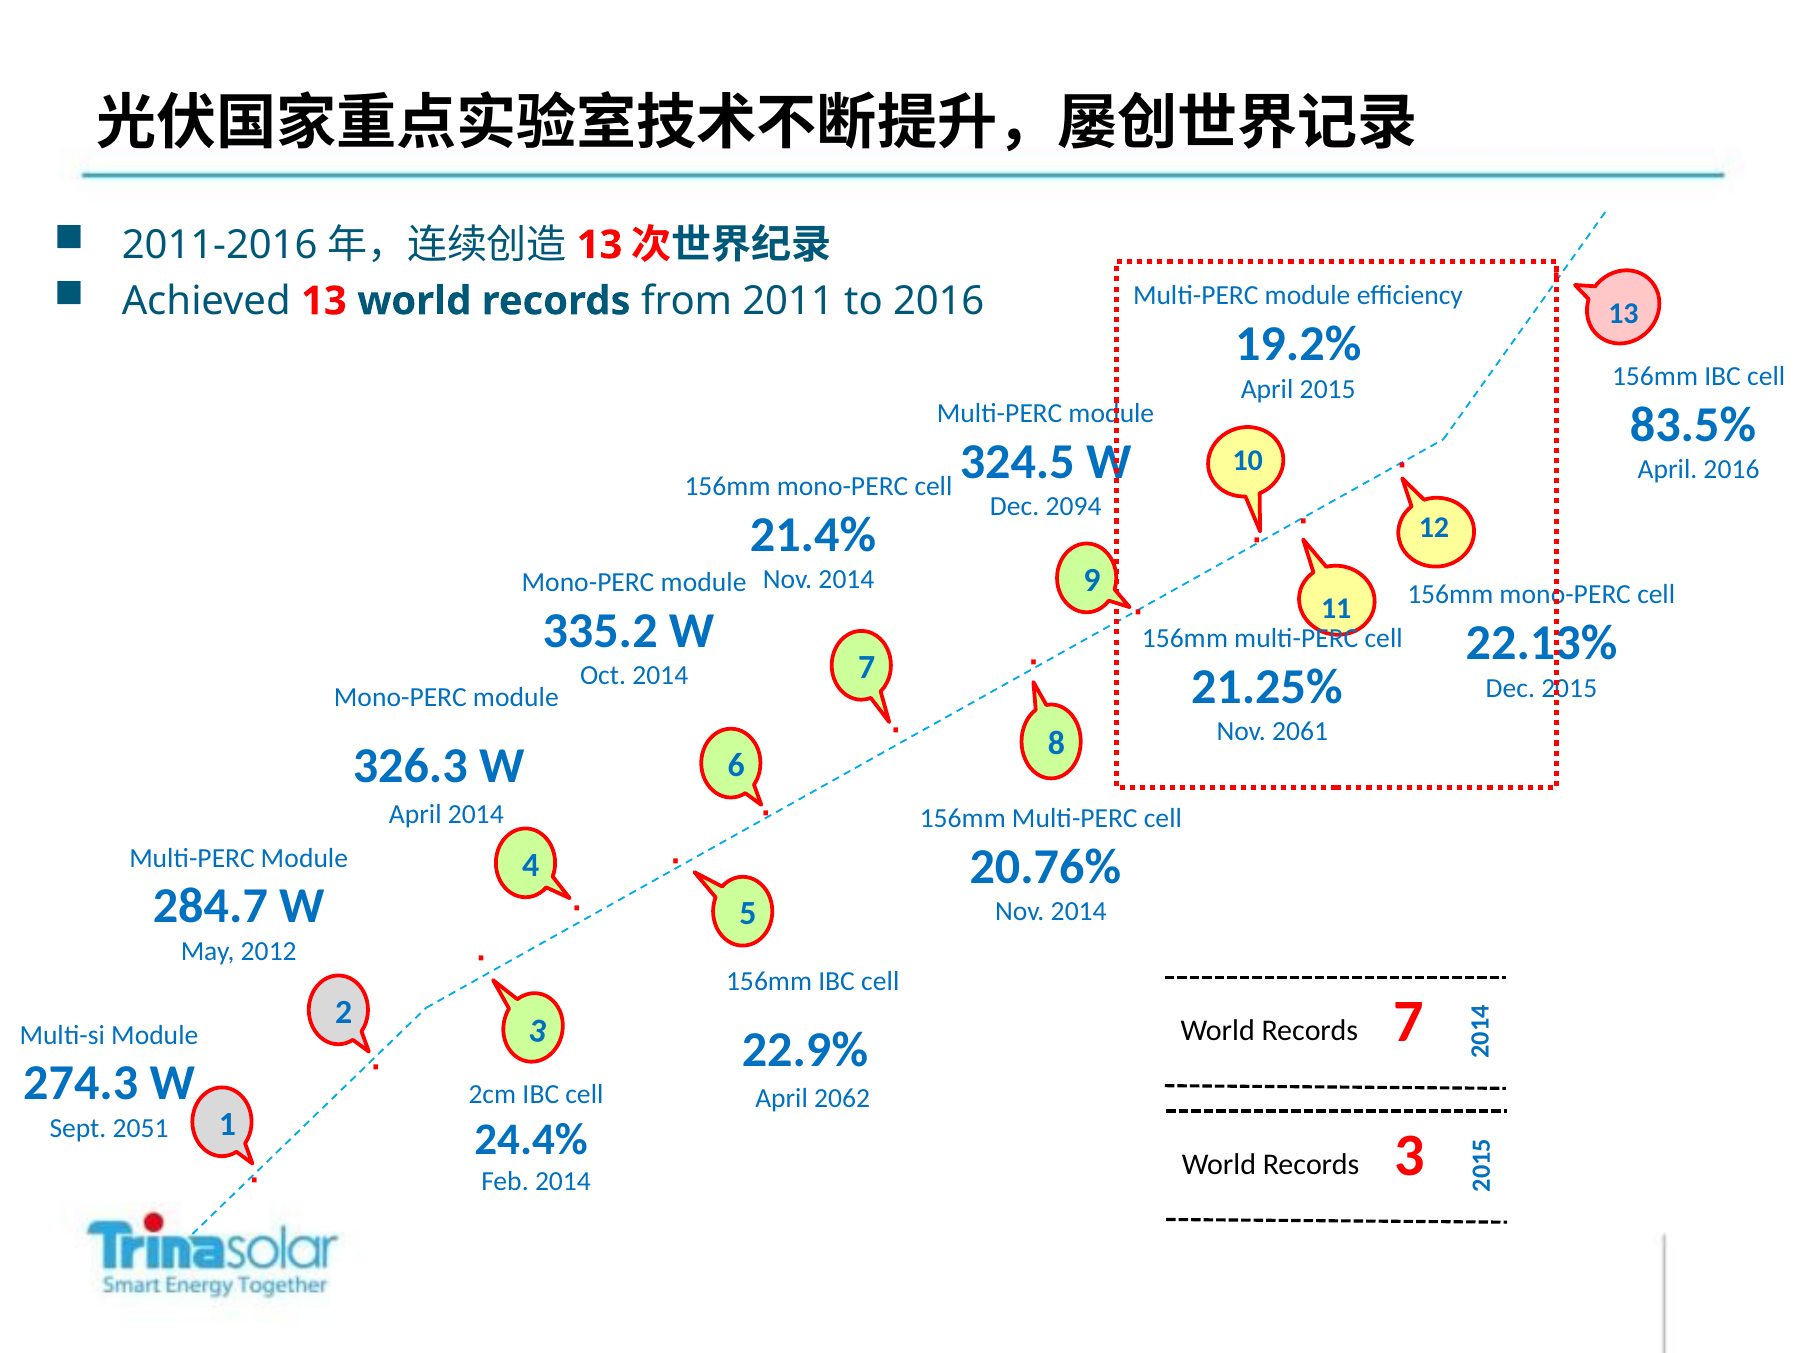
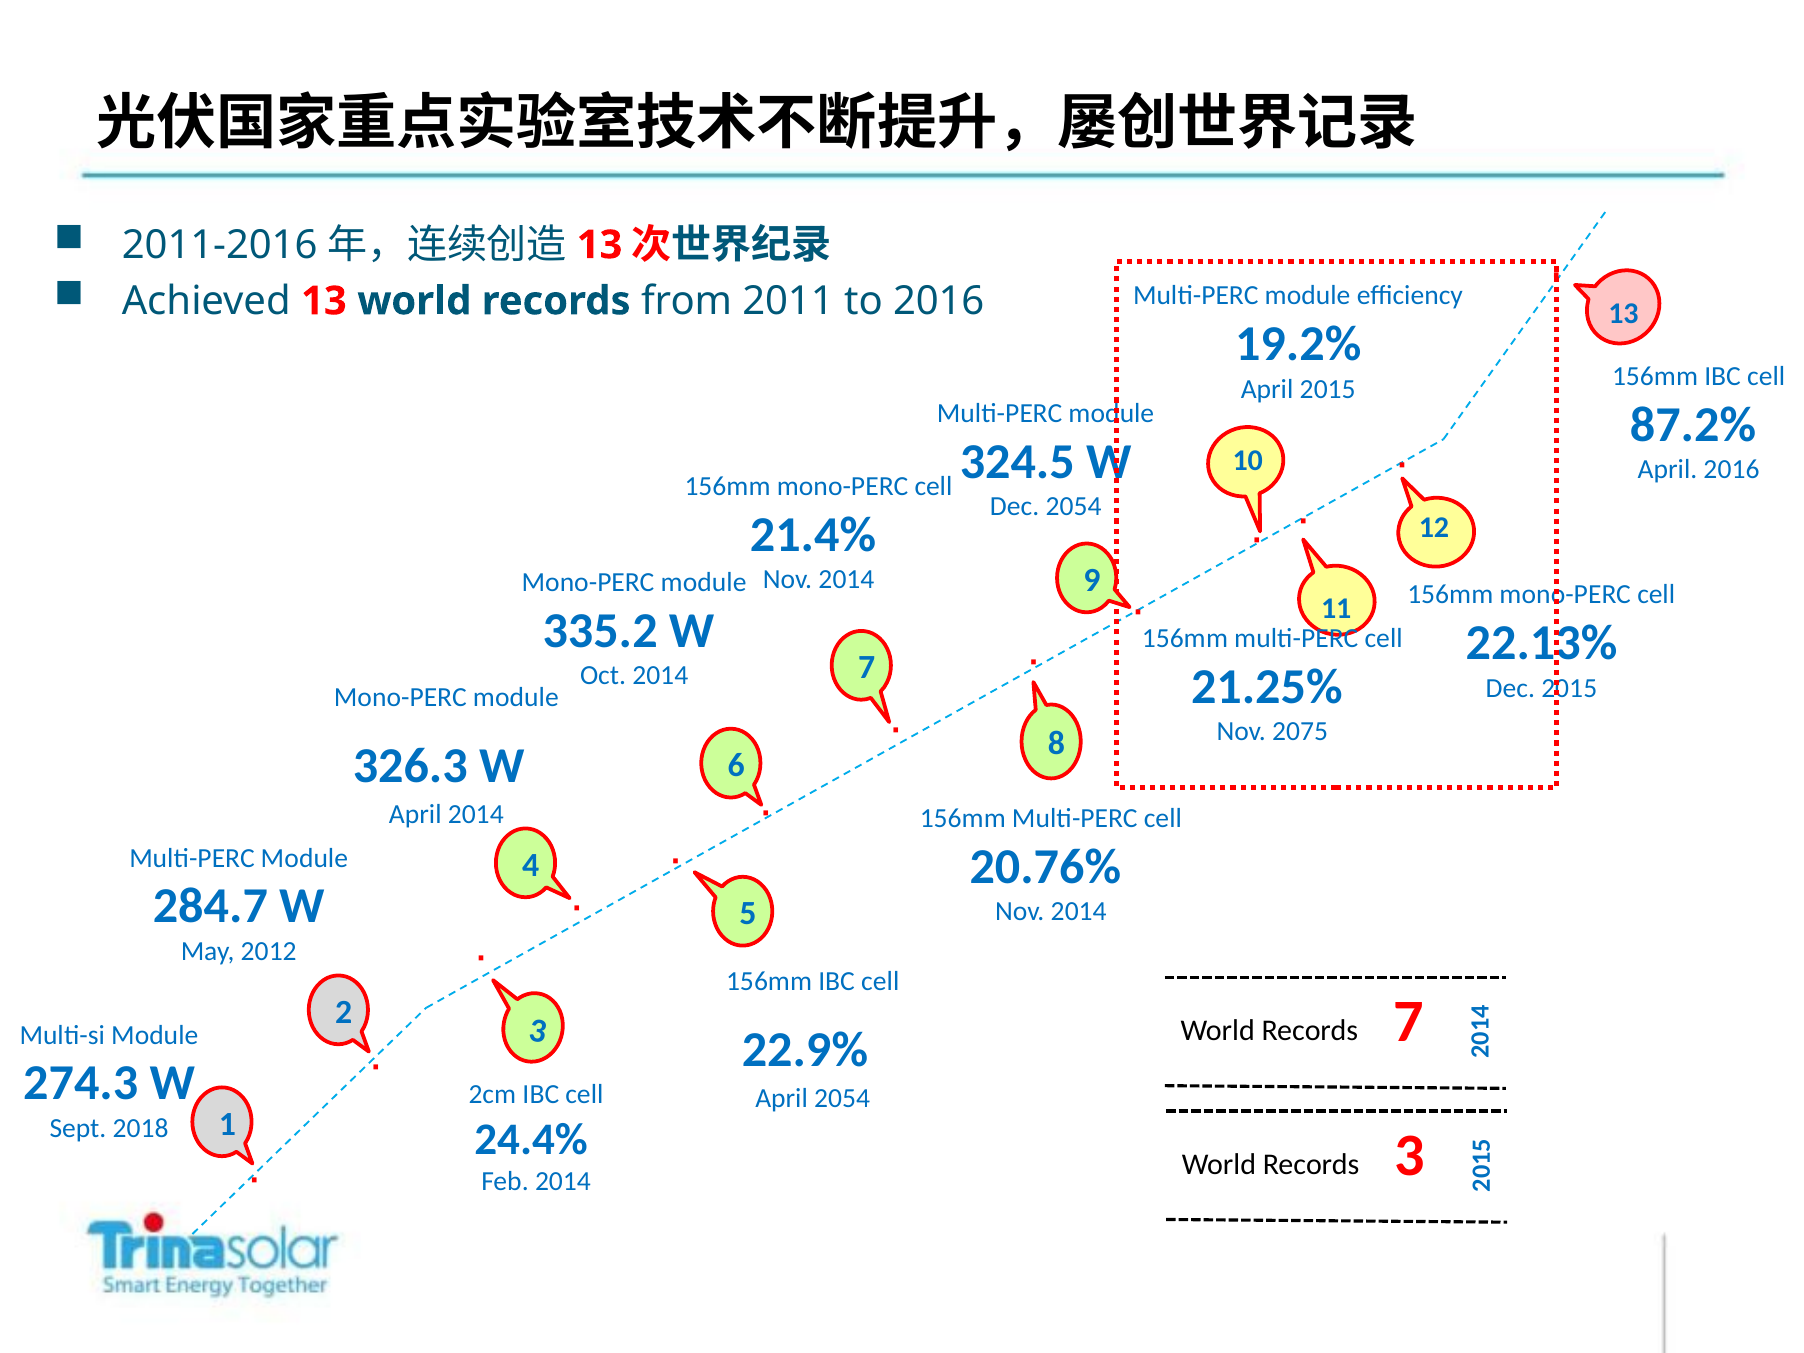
83.5%: 83.5% -> 87.2%
Dec 2094: 2094 -> 2054
2061: 2061 -> 2075
April 2062: 2062 -> 2054
2051: 2051 -> 2018
